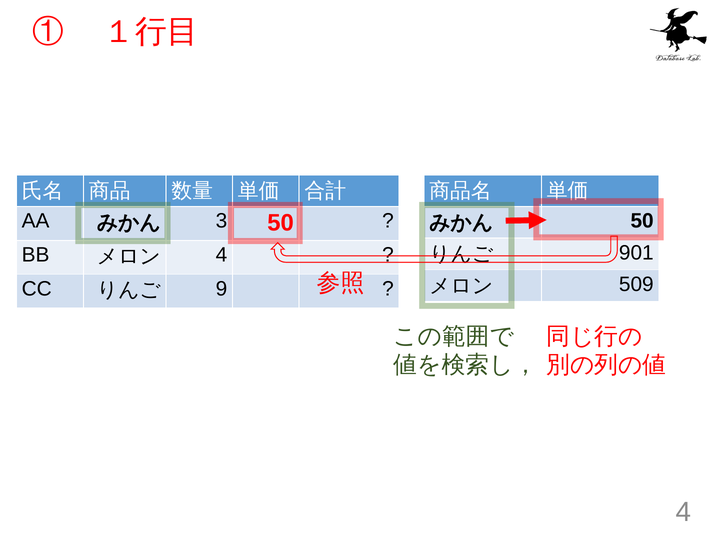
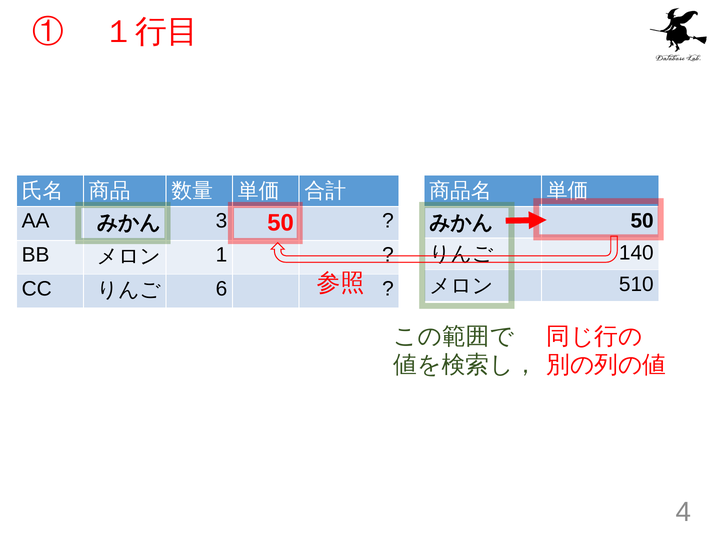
4 at (221, 255): 4 -> 1
901: 901 -> 140
509: 509 -> 510
9: 9 -> 6
